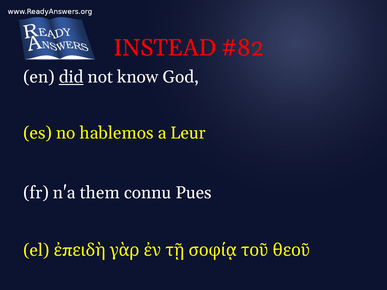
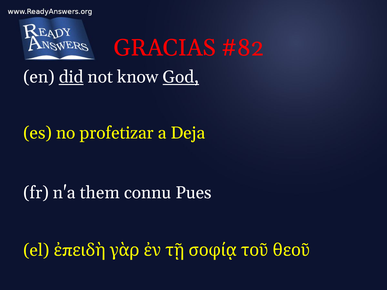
INSTEAD: INSTEAD -> GRACIAS
God underline: none -> present
hablemos: hablemos -> profetizar
Leur: Leur -> Deja
